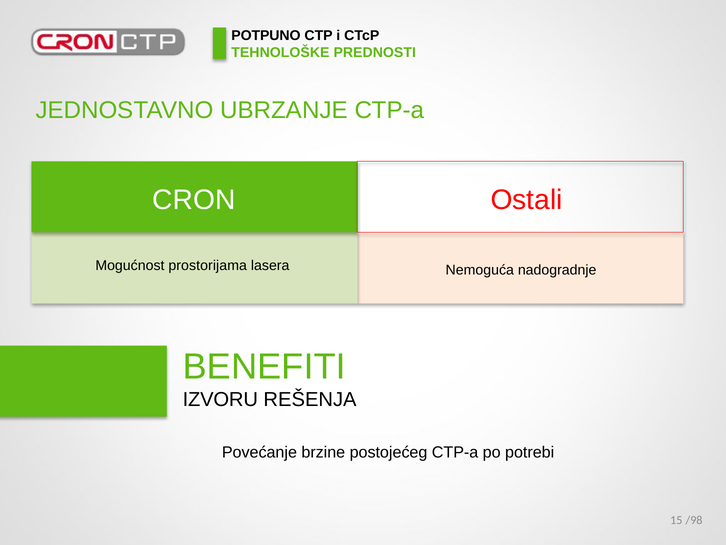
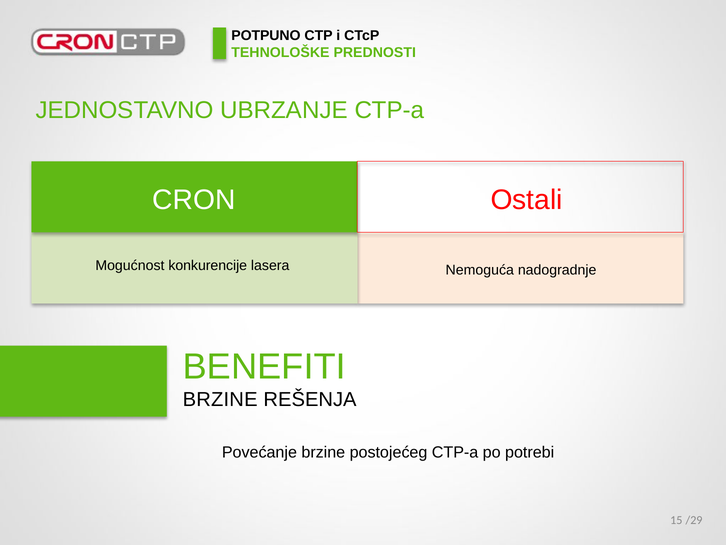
prostorijama: prostorijama -> konkurencije
IZVORU at (220, 399): IZVORU -> BRZINE
/98: /98 -> /29
